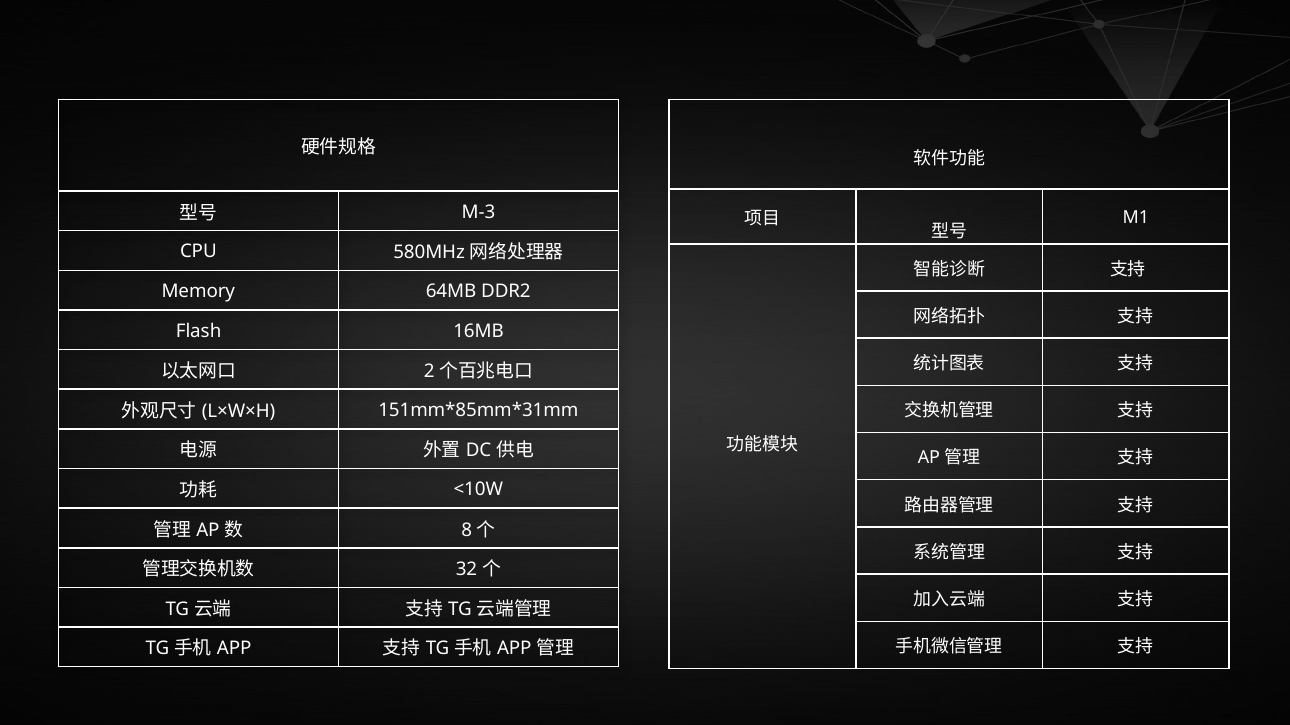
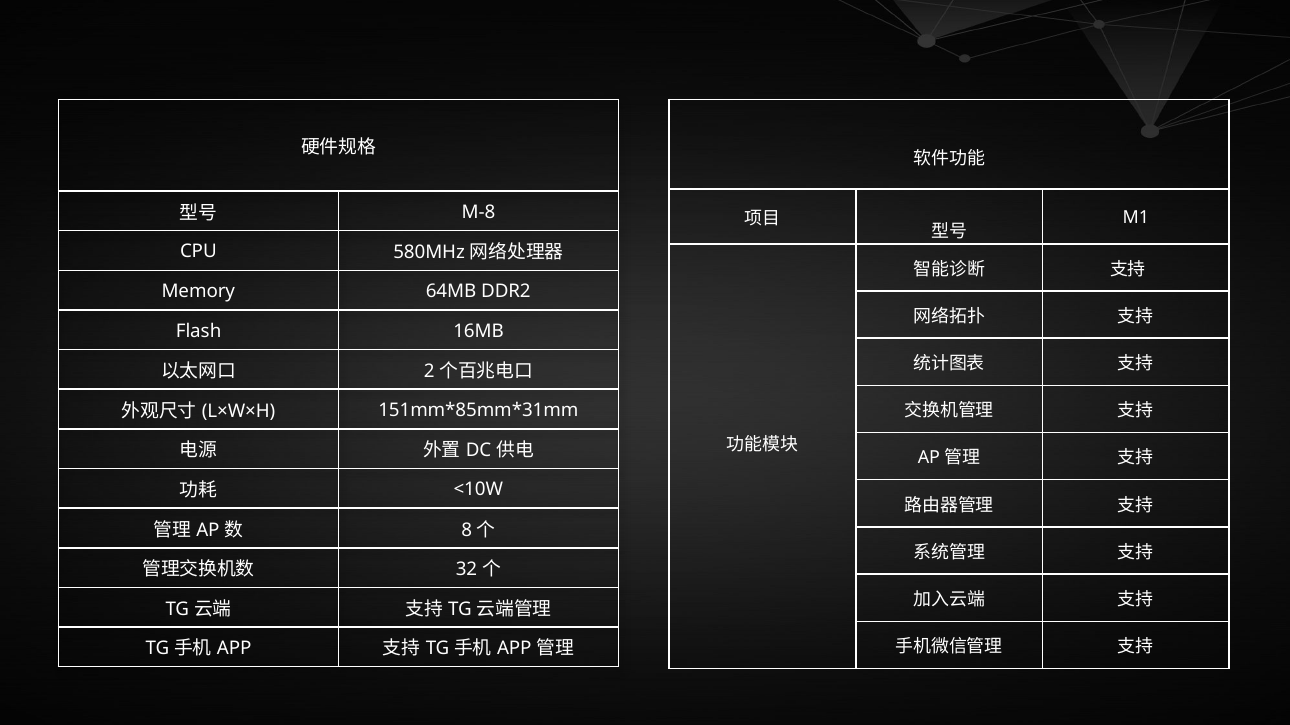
M-3: M-3 -> M-8
